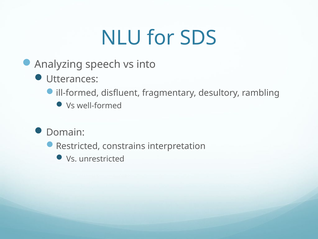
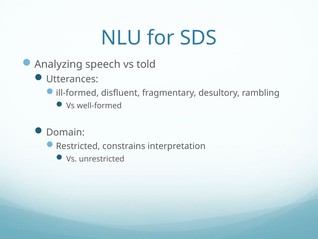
into: into -> told
